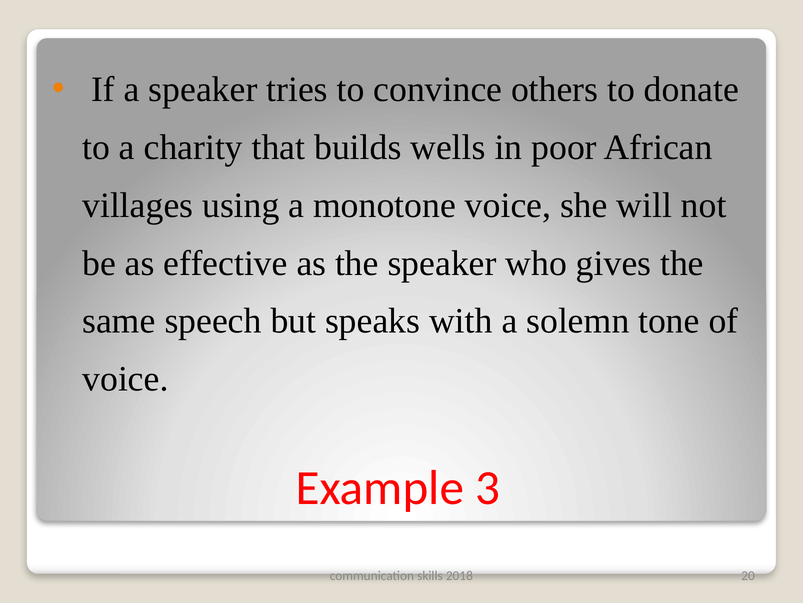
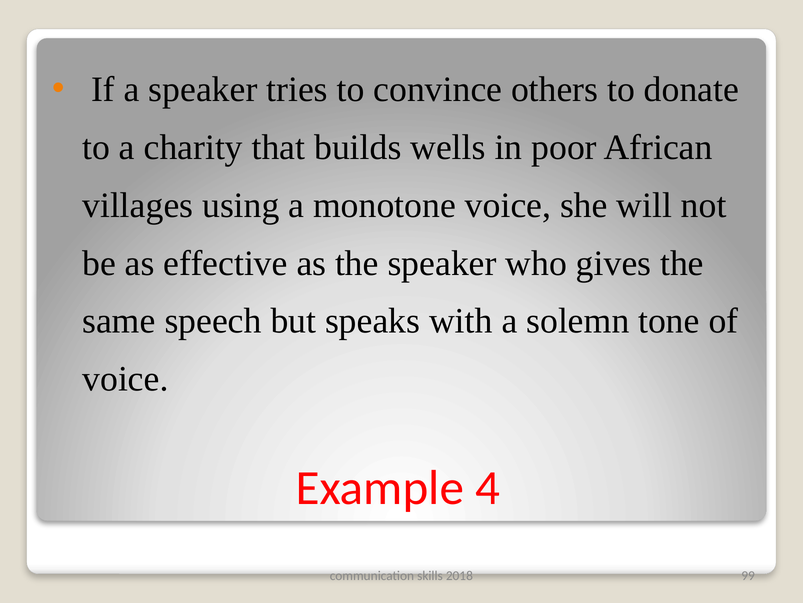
3: 3 -> 4
20: 20 -> 99
